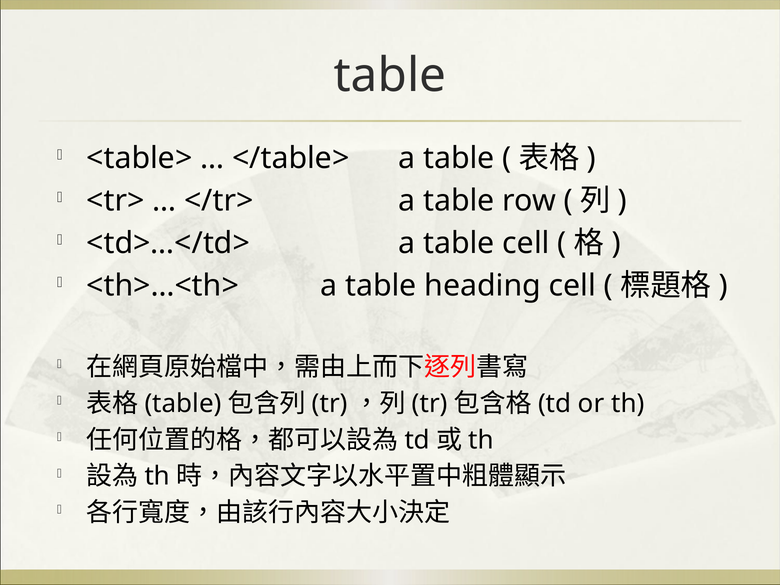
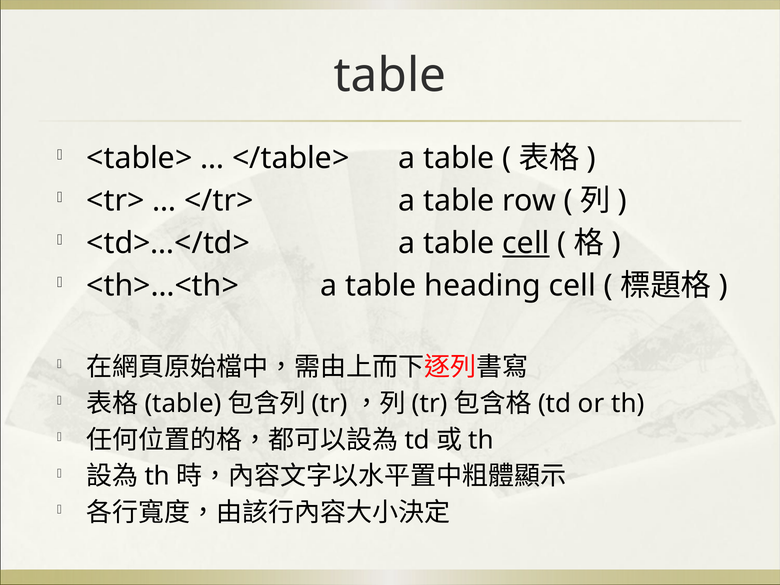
cell at (526, 243) underline: none -> present
